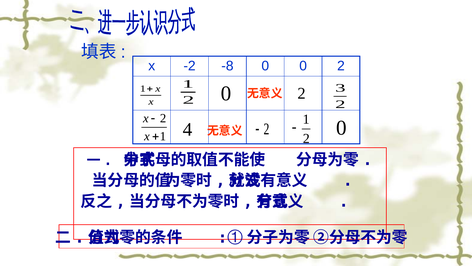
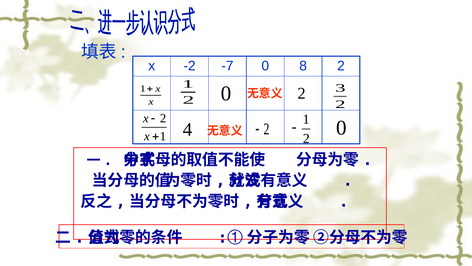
-8: -8 -> -7
0 0: 0 -> 8
